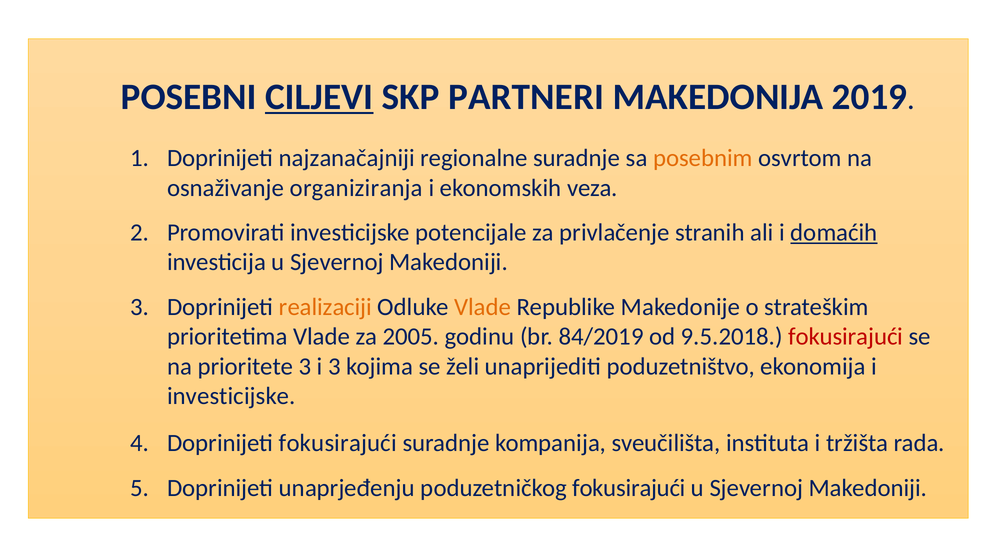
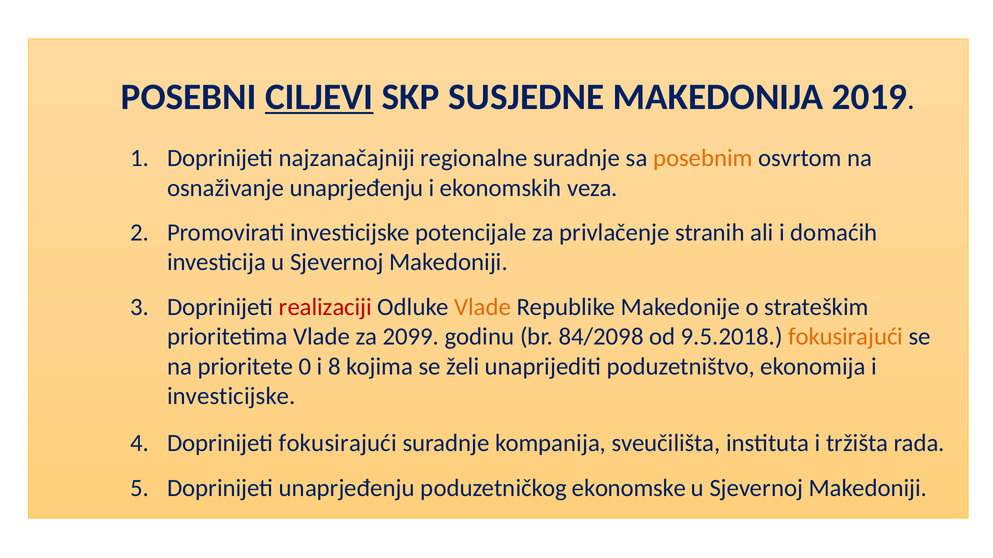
PARTNERI: PARTNERI -> SUSJEDNE
osnaživanje organiziranja: organiziranja -> unaprjeđenju
domaćih underline: present -> none
realizaciji colour: orange -> red
2005: 2005 -> 2099
84/2019: 84/2019 -> 84/2098
fokusirajući at (846, 337) colour: red -> orange
prioritete 3: 3 -> 0
i 3: 3 -> 8
poduzetničkog fokusirajući: fokusirajući -> ekonomske
